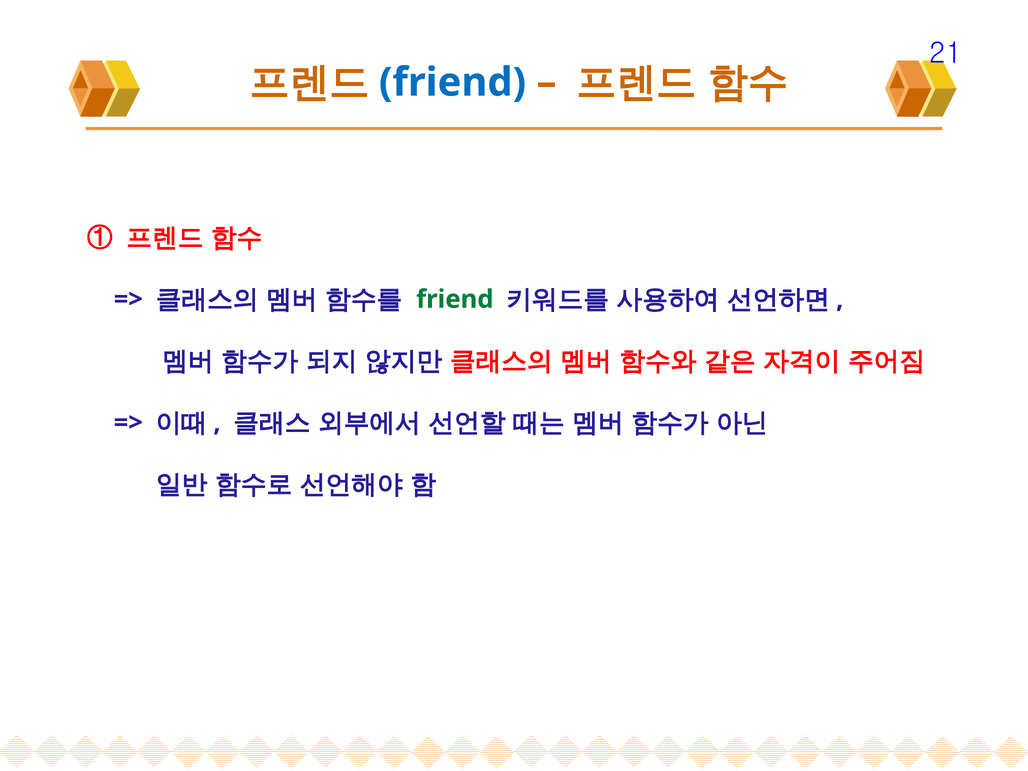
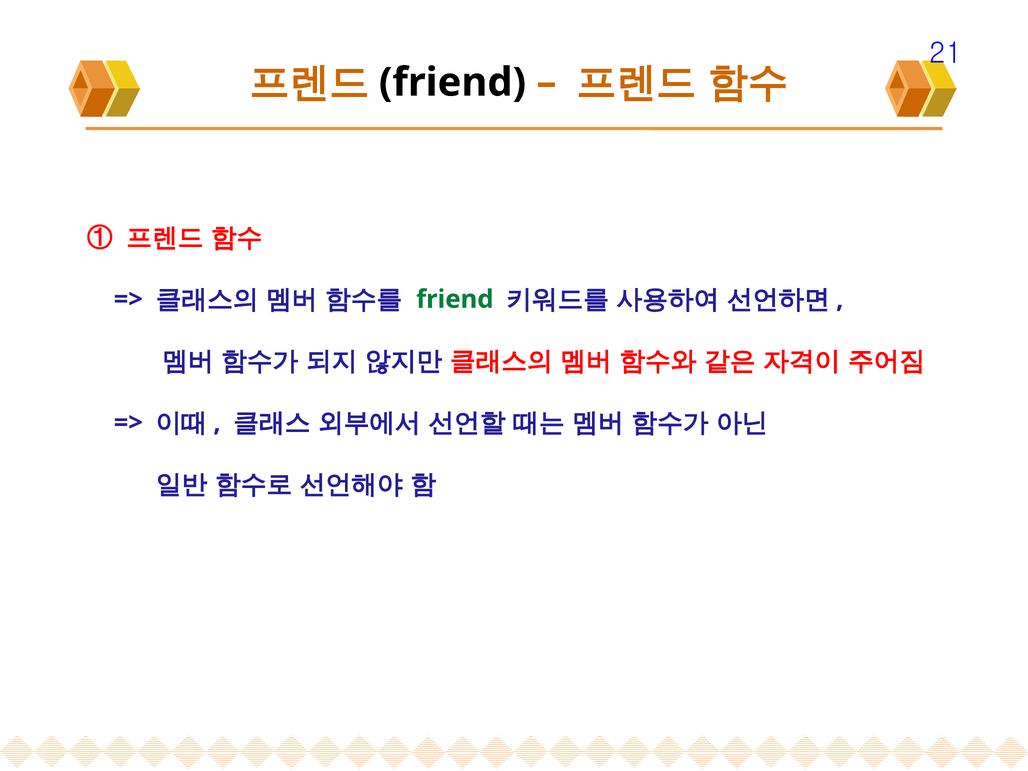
friend at (453, 82) colour: blue -> black
